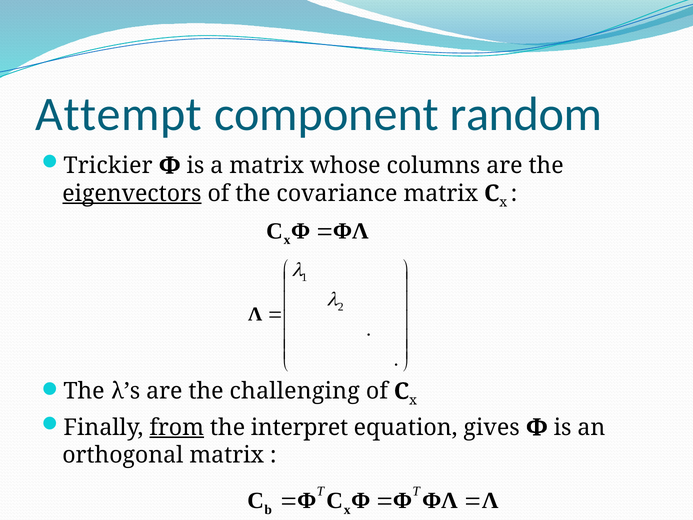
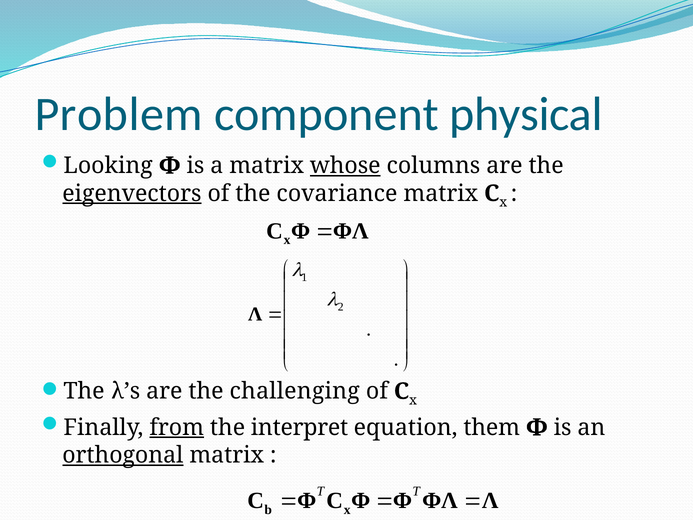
Attempt: Attempt -> Problem
random: random -> physical
Trickier: Trickier -> Looking
whose underline: none -> present
gives: gives -> them
orthogonal underline: none -> present
